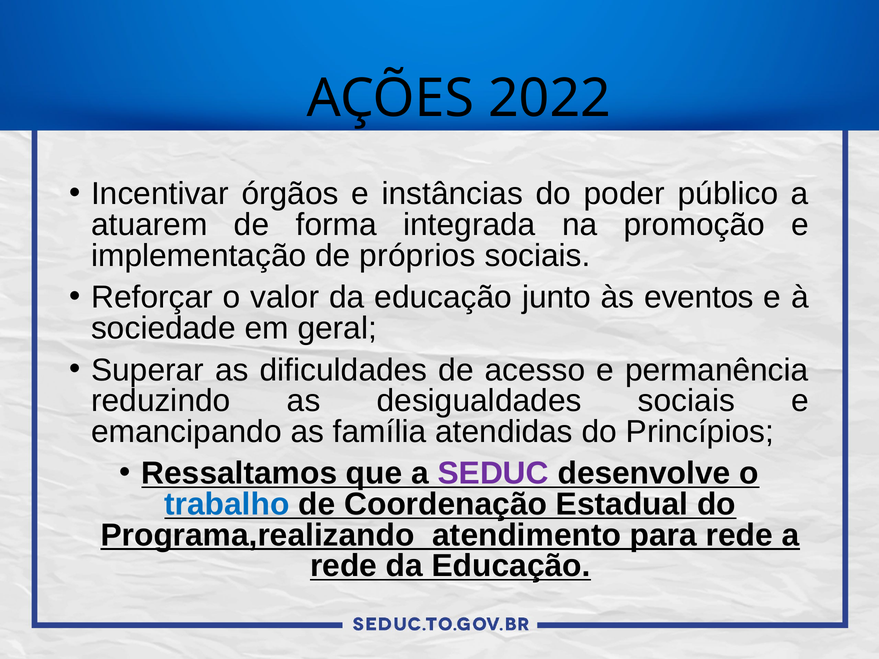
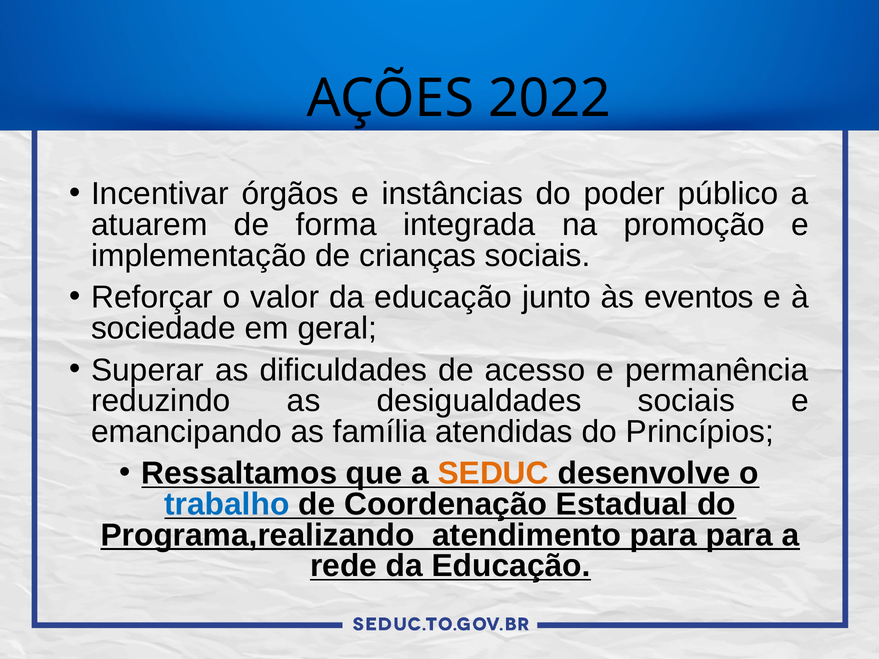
próprios: próprios -> crianças
SEDUC colour: purple -> orange
para rede: rede -> para
